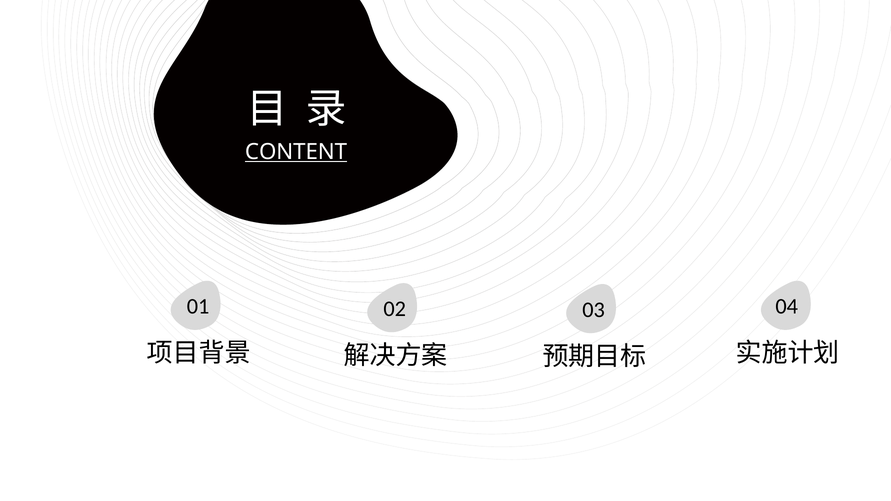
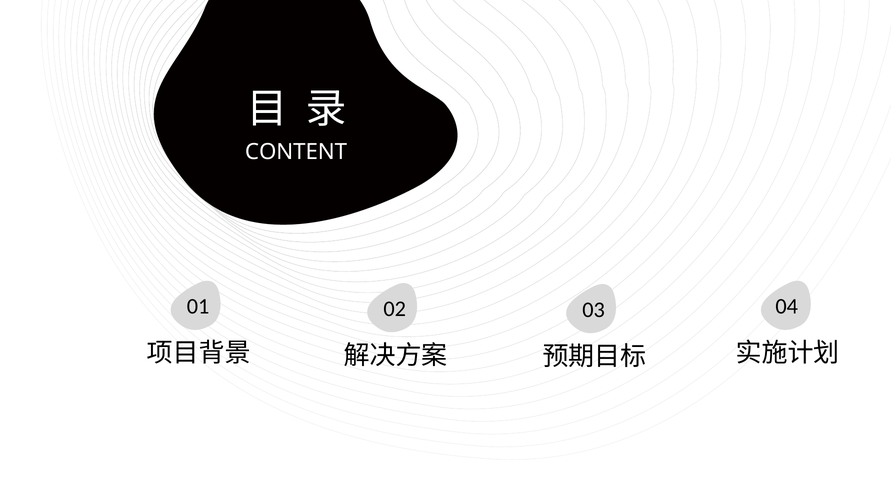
CONTENT underline: present -> none
